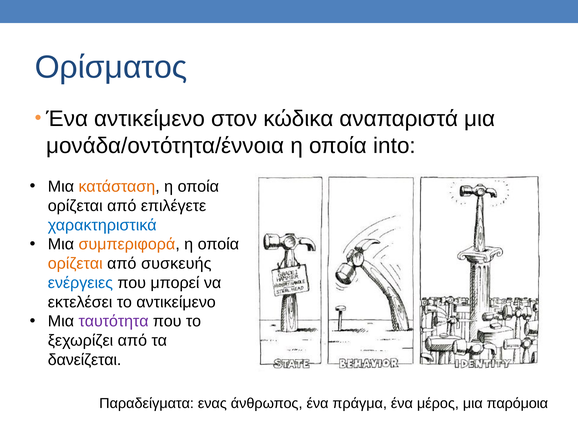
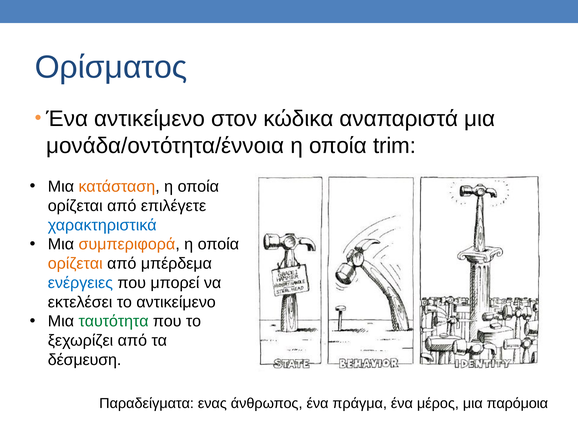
into: into -> trim
συσκευής: συσκευής -> μπέρδεμα
ταυτότητα colour: purple -> green
δανείζεται: δανείζεται -> δέσμευση
